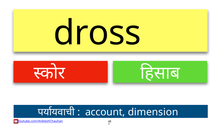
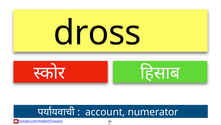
dimension: dimension -> numerator
